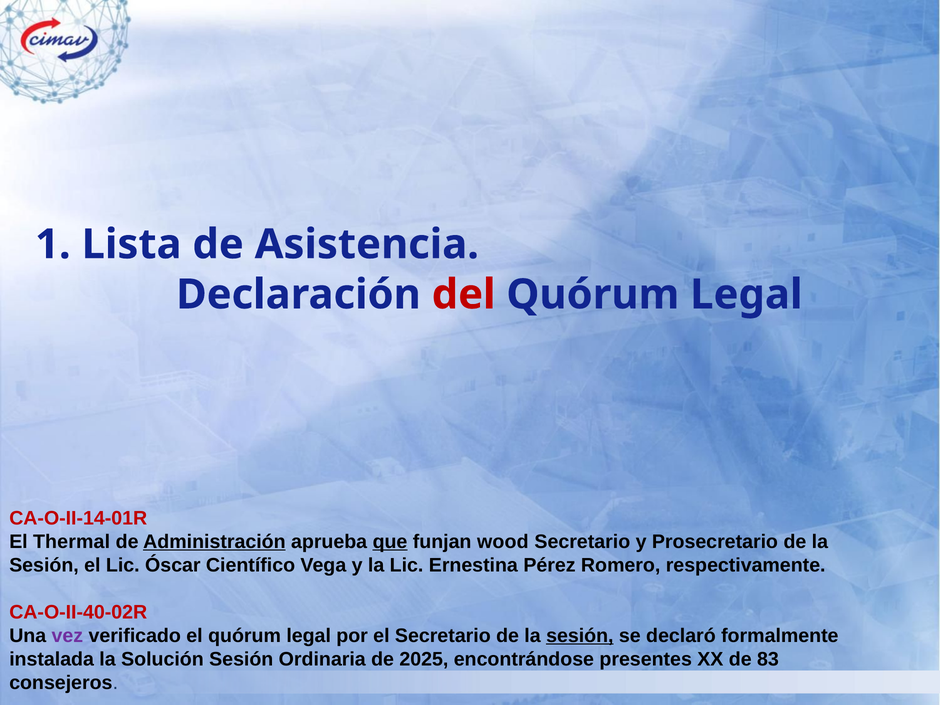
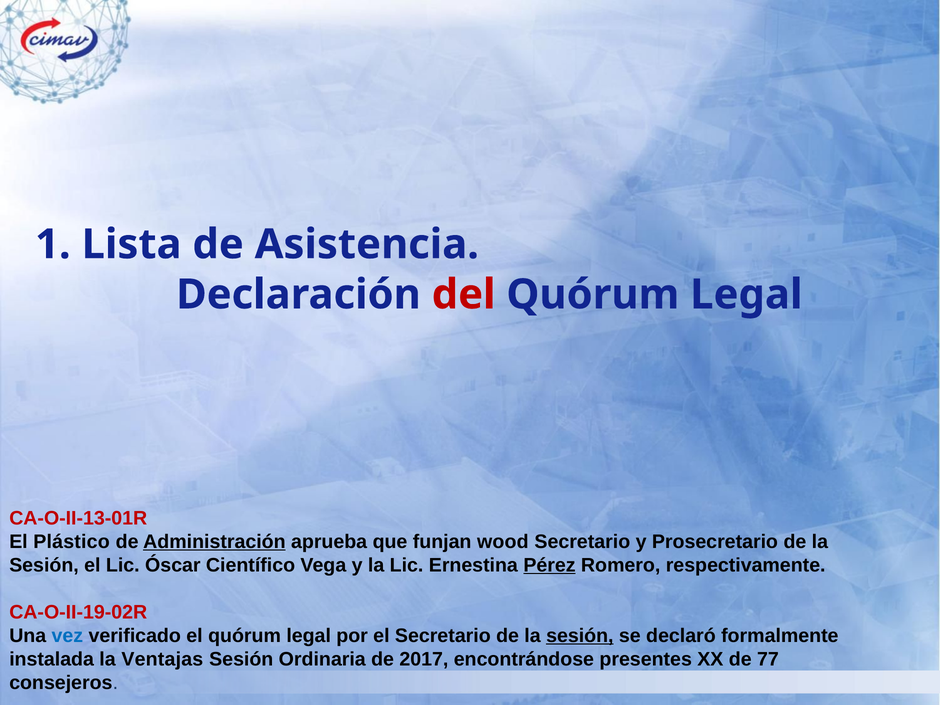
CA-O-II-14-01R: CA-O-II-14-01R -> CA-O-II-13-01R
Thermal: Thermal -> Plástico
que underline: present -> none
Pérez underline: none -> present
CA-O-II-40-02R: CA-O-II-40-02R -> CA-O-II-19-02R
vez colour: purple -> blue
Solución: Solución -> Ventajas
2025: 2025 -> 2017
83: 83 -> 77
